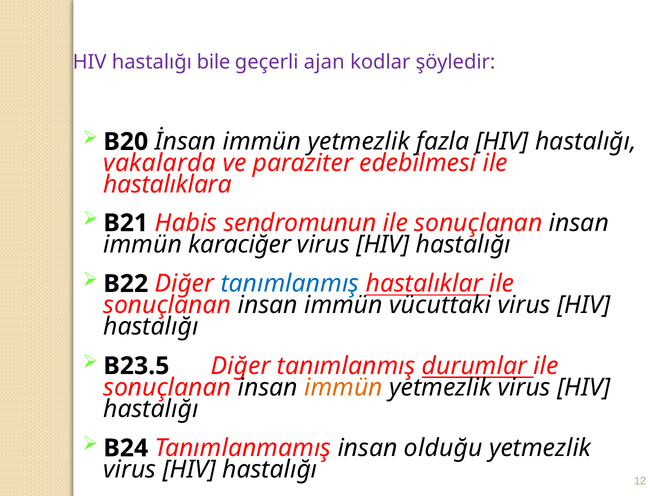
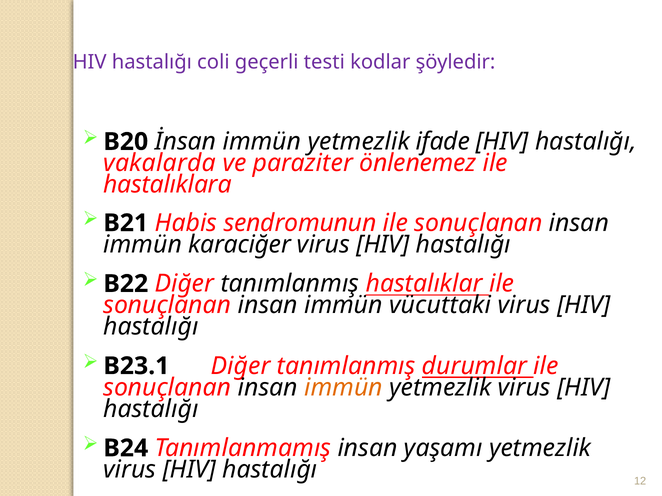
bile: bile -> coli
ajan: ajan -> testi
fazla: fazla -> ifade
edebilmesi: edebilmesi -> önlenemez
tanımlanmış at (290, 284) colour: blue -> black
B23.5: B23.5 -> B23.1
olduğu: olduğu -> yaşamı
